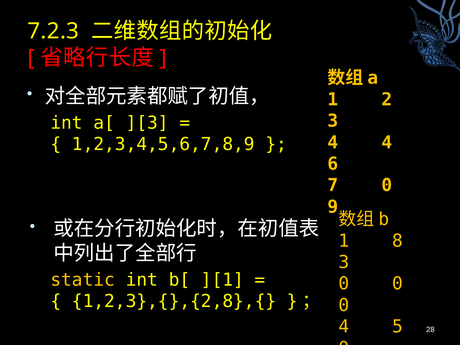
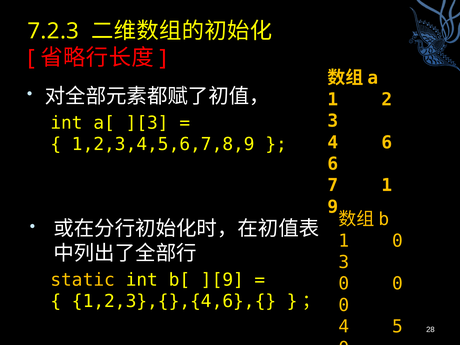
4 4: 4 -> 6
7 0: 0 -> 1
1 8: 8 -> 0
][1: ][1 -> ][9
1,2,3},{},{2,8},{: 1,2,3},{},{2,8},{ -> 1,2,3},{},{4,6},{
